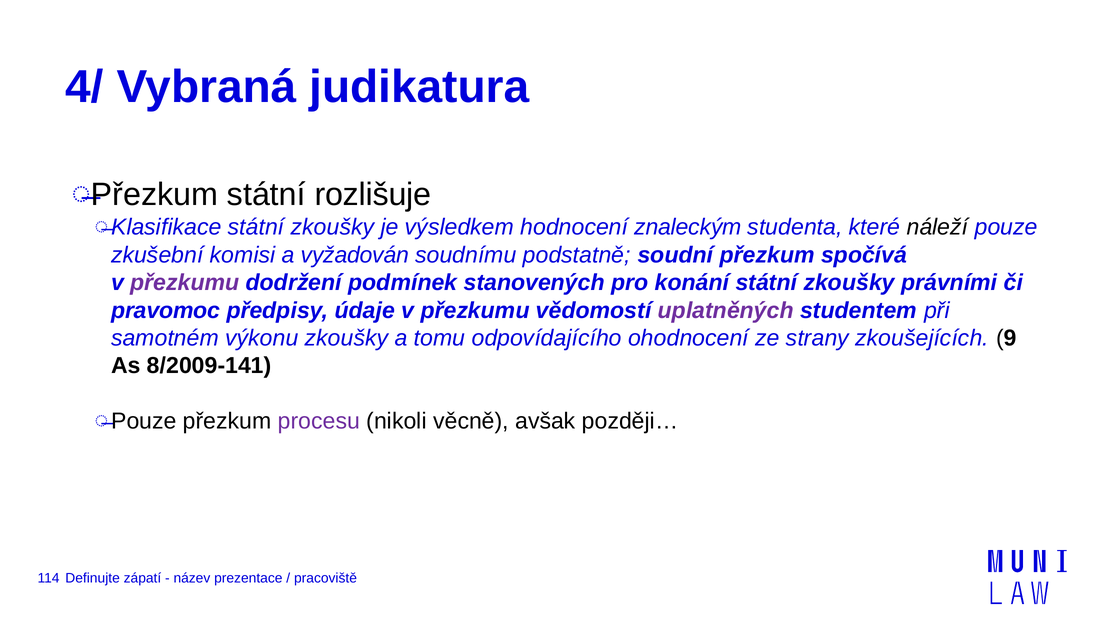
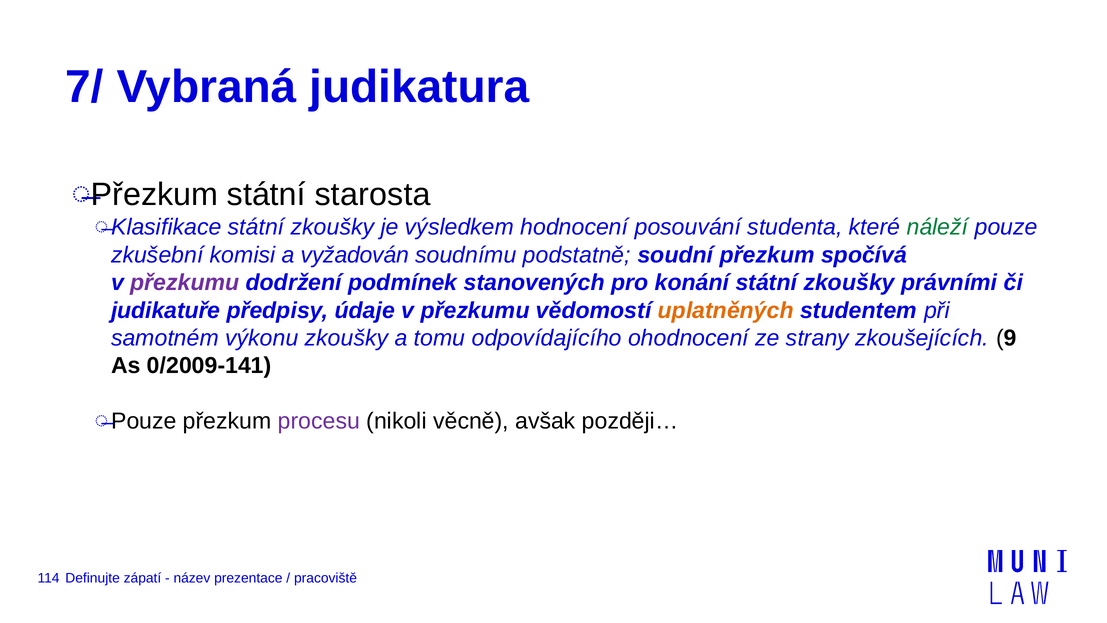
4/: 4/ -> 7/
rozlišuje: rozlišuje -> starosta
znaleckým: znaleckým -> posouvání
náleží colour: black -> green
pravomoc: pravomoc -> judikatuře
uplatněných colour: purple -> orange
8/2009-141: 8/2009-141 -> 0/2009-141
